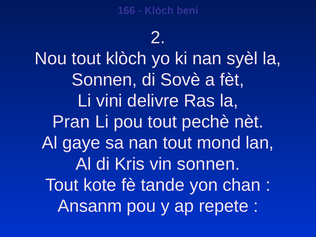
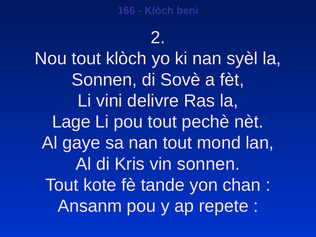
Pran: Pran -> Lage
